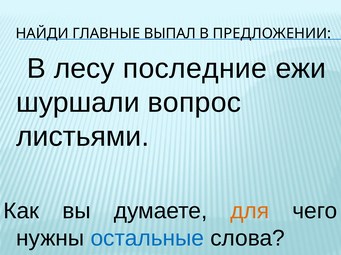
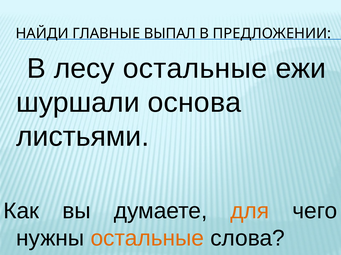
лесу последние: последние -> остальные
вопрос: вопрос -> основа
остальные at (147, 239) colour: blue -> orange
